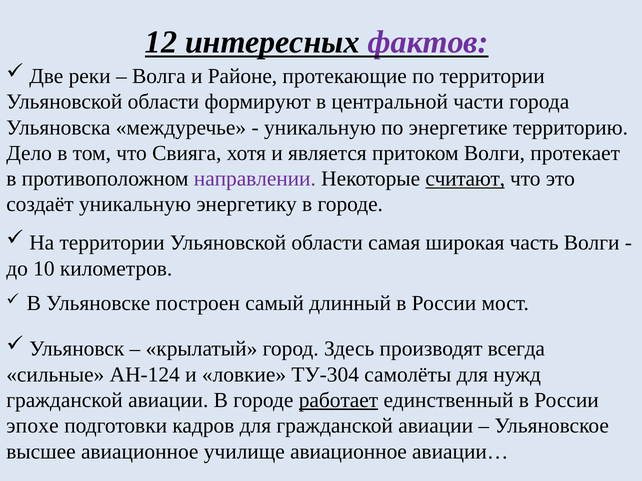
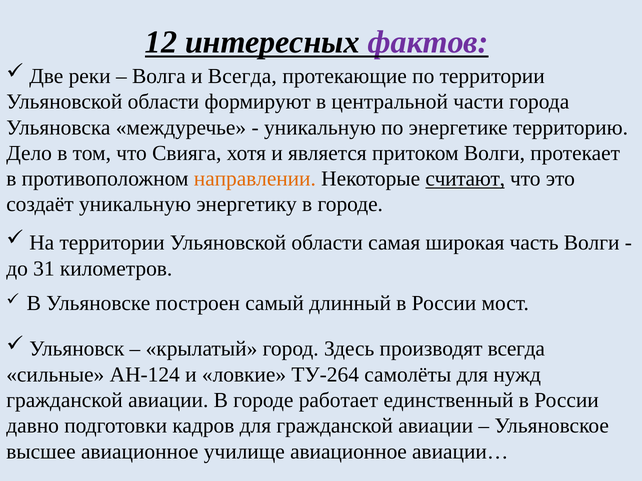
и Районе: Районе -> Всегда
направлении colour: purple -> orange
10: 10 -> 31
ТУ-304: ТУ-304 -> ТУ-264
работает underline: present -> none
эпохе: эпохе -> давно
